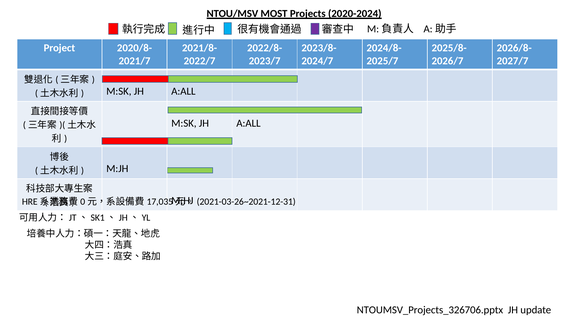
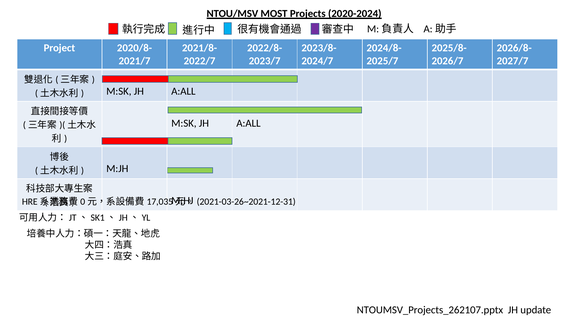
NTOUMSV_Projects_326706.pptx: NTOUMSV_Projects_326706.pptx -> NTOUMSV_Projects_262107.pptx
